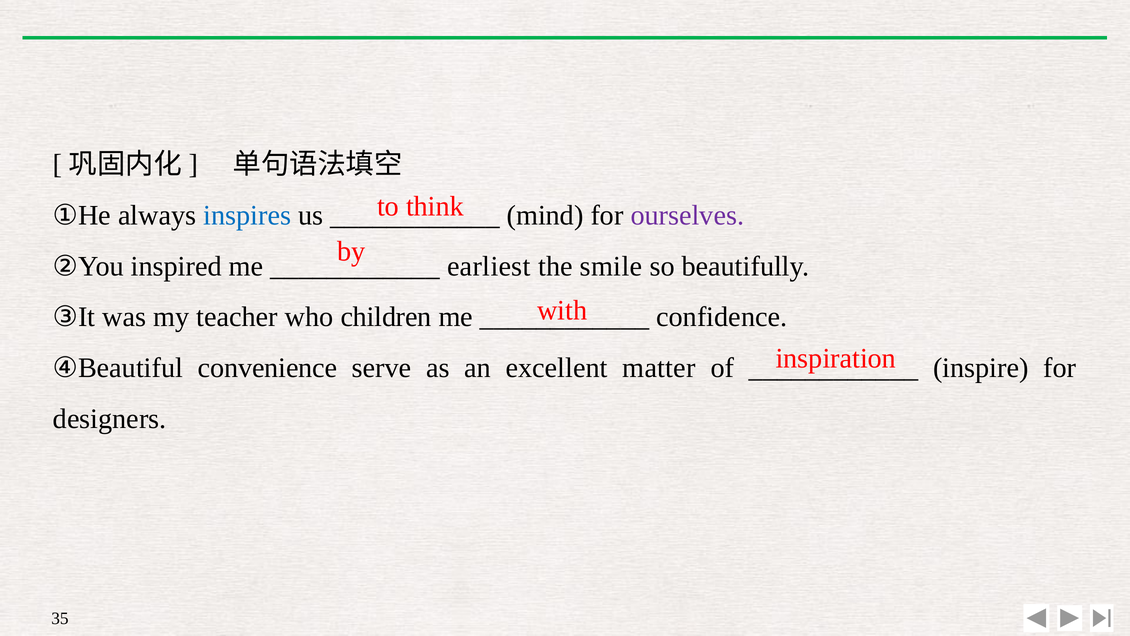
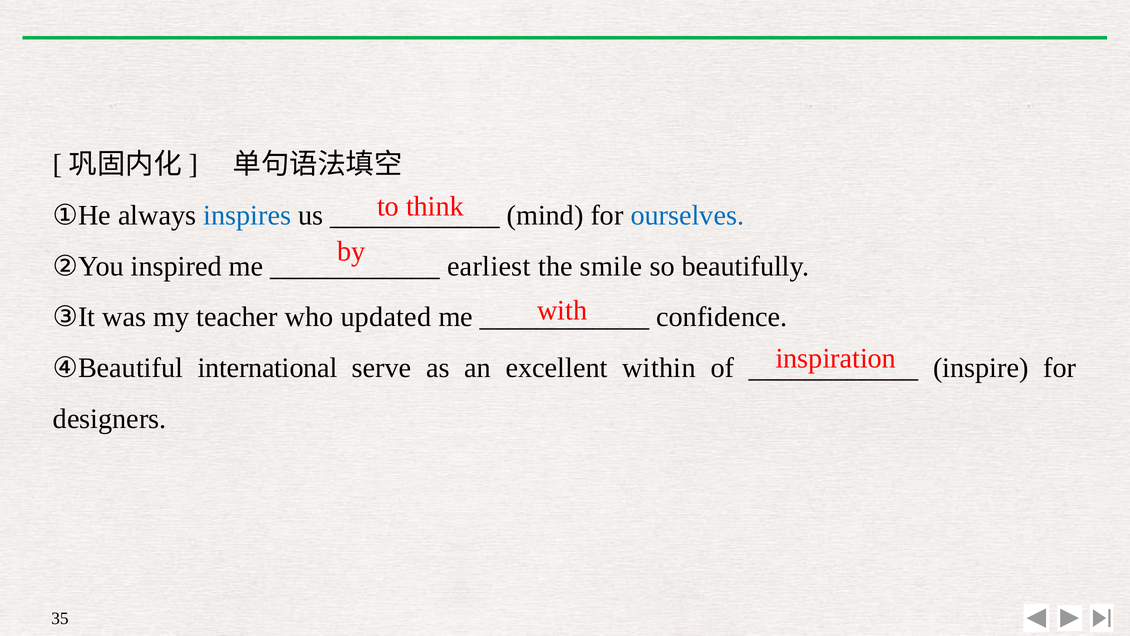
ourselves colour: purple -> blue
children: children -> updated
convenience: convenience -> international
matter: matter -> within
